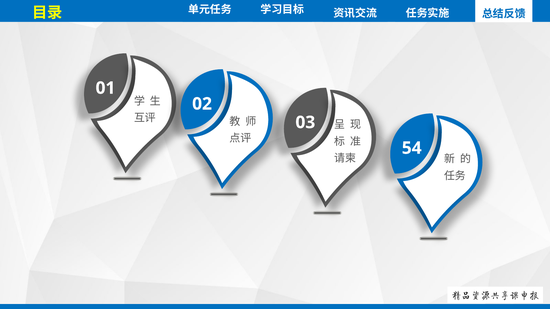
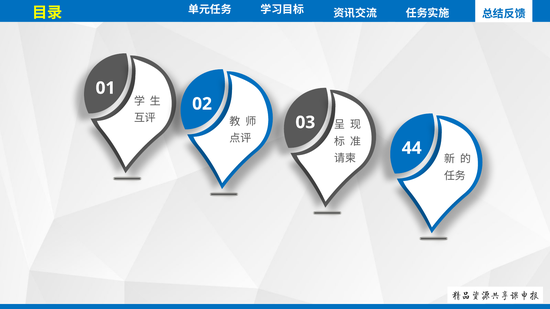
54: 54 -> 44
